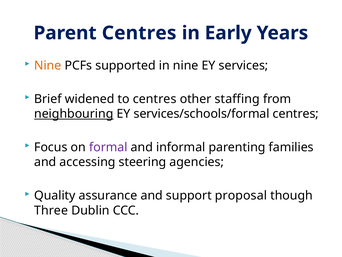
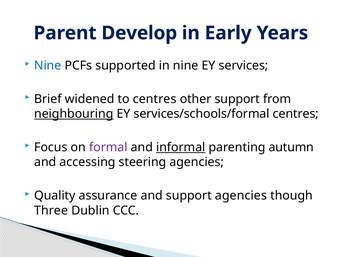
Parent Centres: Centres -> Develop
Nine at (48, 65) colour: orange -> blue
other staffing: staffing -> support
informal underline: none -> present
families: families -> autumn
support proposal: proposal -> agencies
